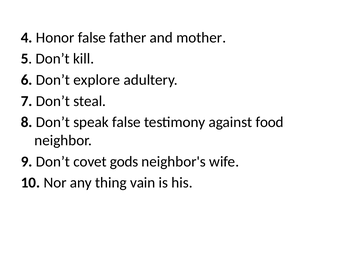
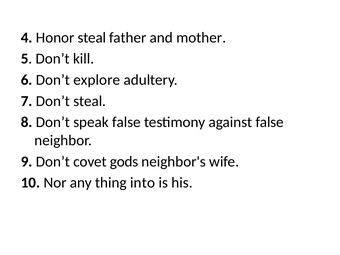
Honor false: false -> steal
against food: food -> false
vain: vain -> into
